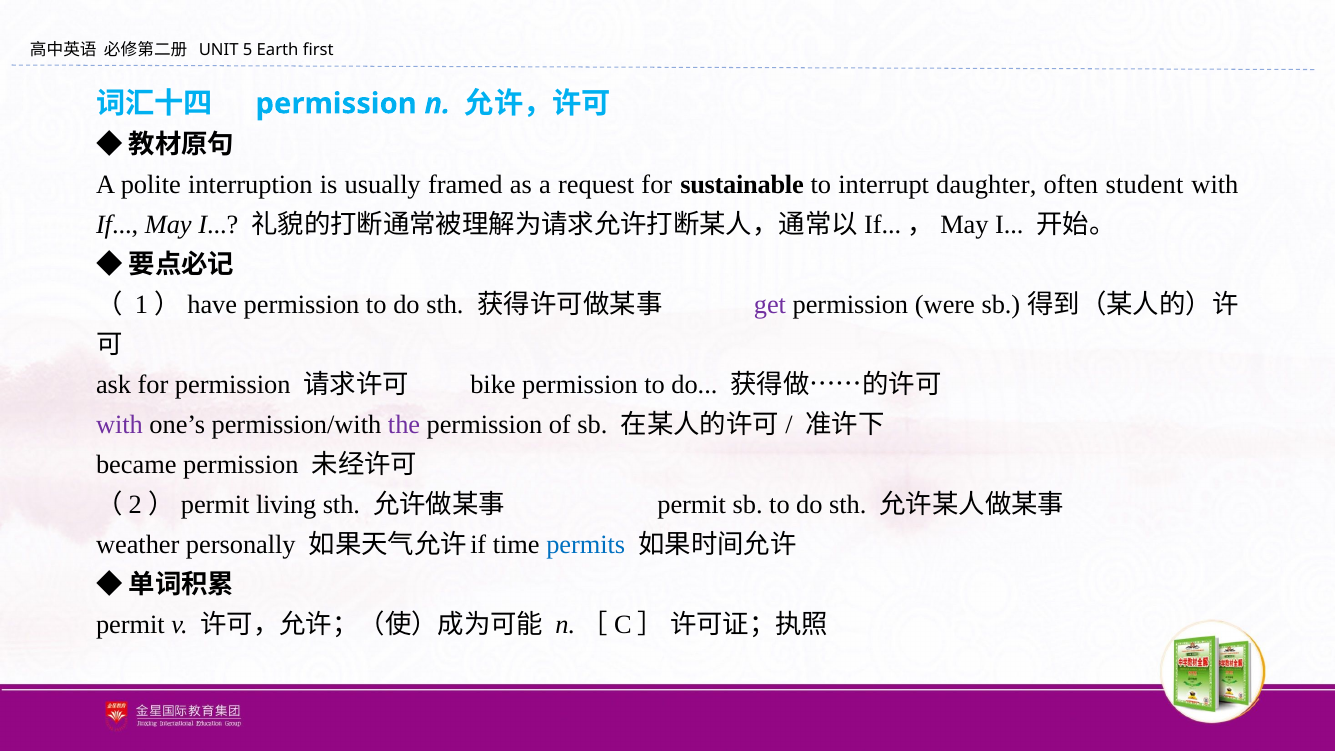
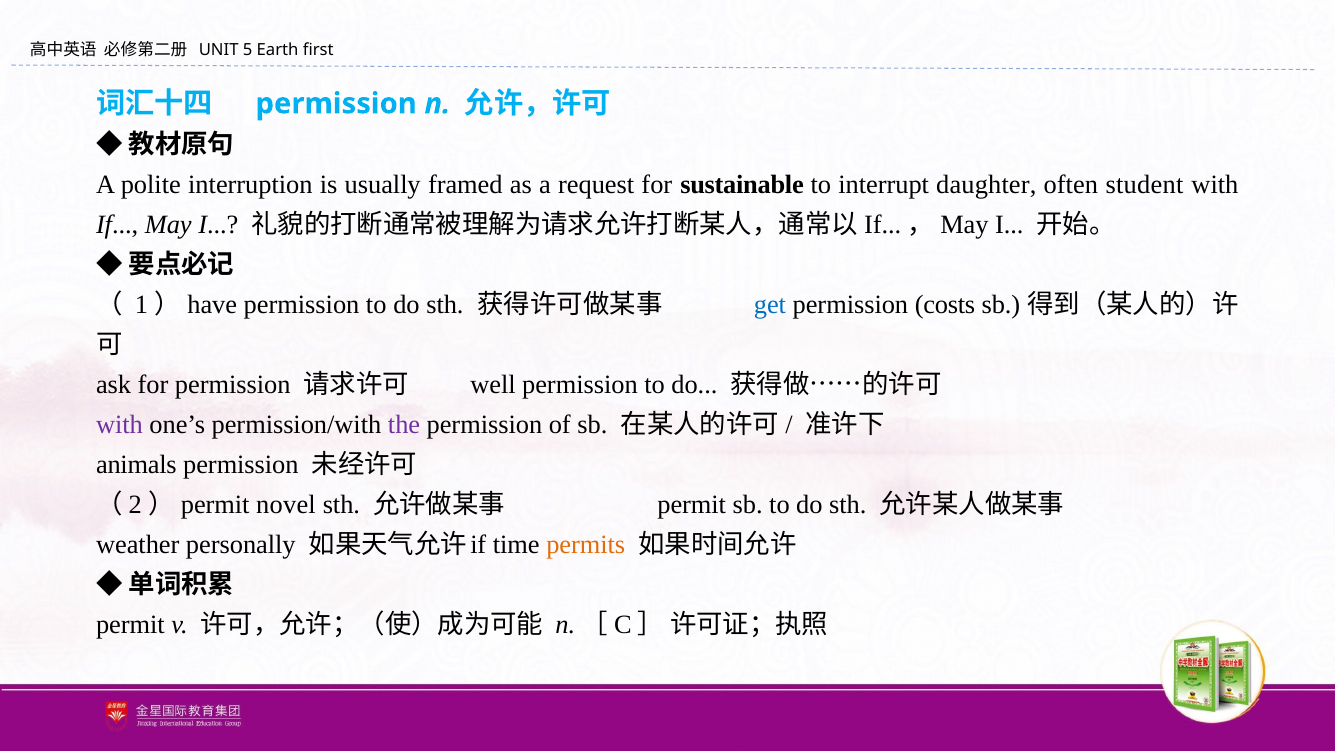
get colour: purple -> blue
were: were -> costs
bike: bike -> well
became: became -> animals
living: living -> novel
permits colour: blue -> orange
